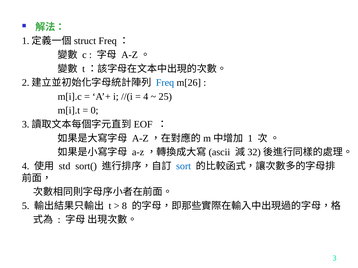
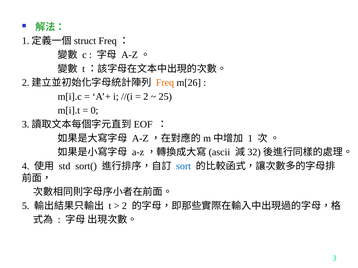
Freq colour: blue -> orange
4 at (146, 97): 4 -> 2
8 at (124, 206): 8 -> 2
